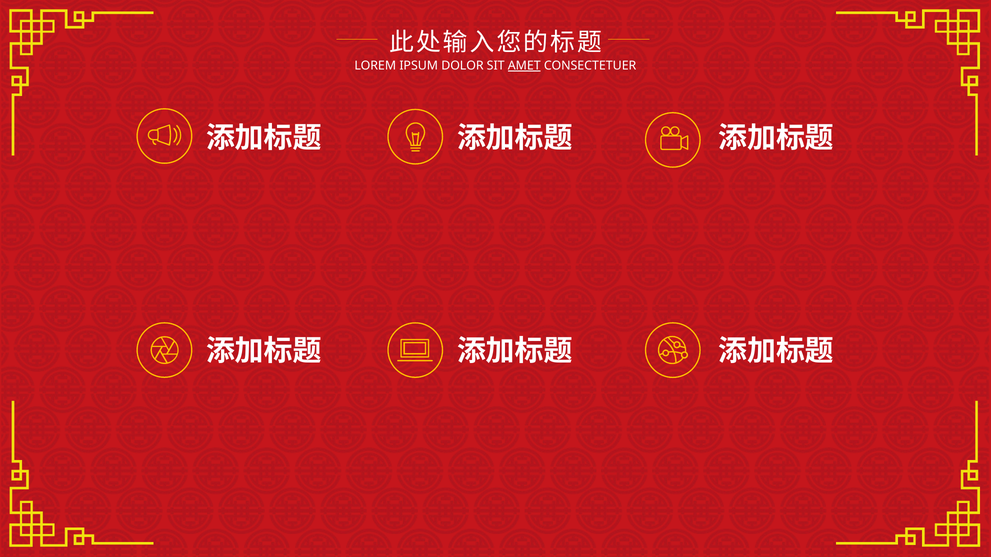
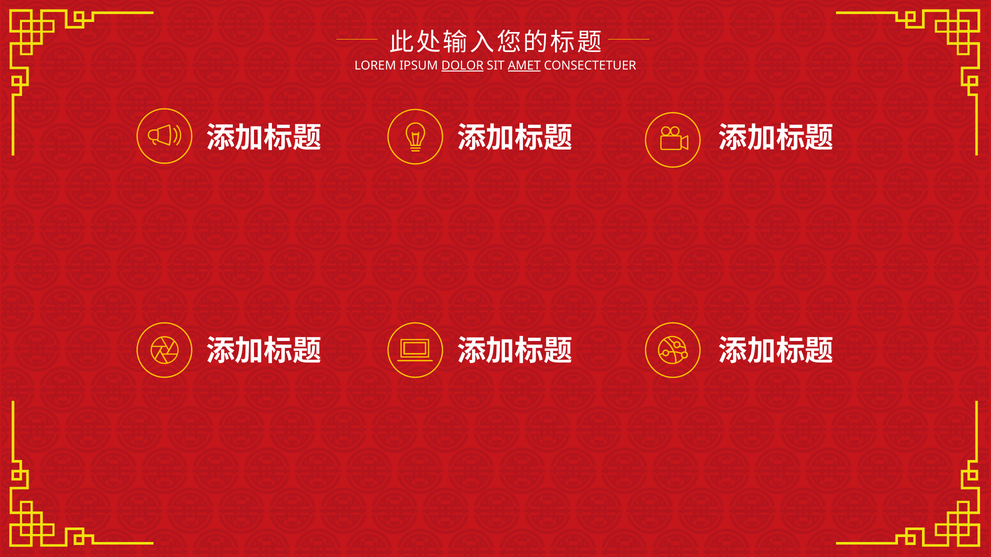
DOLOR underline: none -> present
